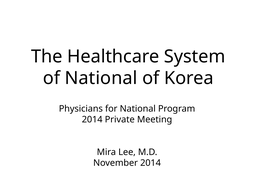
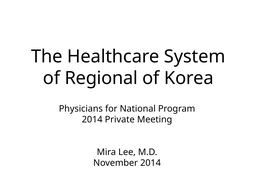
of National: National -> Regional
